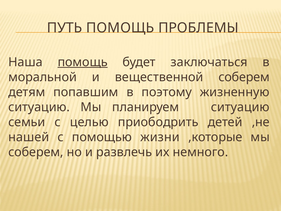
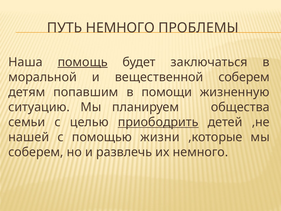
ПУТЬ ПОМОЩЬ: ПОМОЩЬ -> НЕМНОГО
поэтому: поэтому -> помощи
планируем ситуацию: ситуацию -> общества
приободрить underline: none -> present
